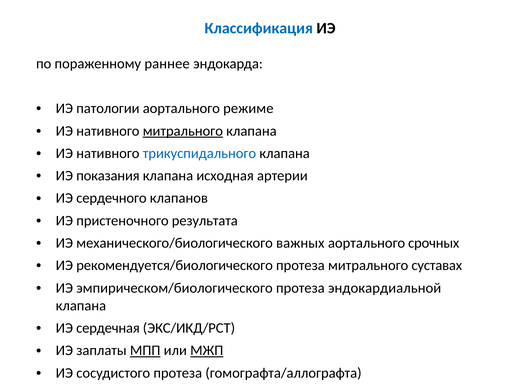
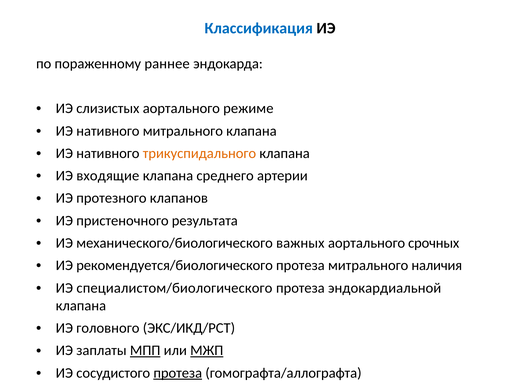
патологии: патологии -> слизистых
митрального at (183, 131) underline: present -> none
трикуспидального colour: blue -> orange
показания: показания -> входящие
исходная: исходная -> среднего
сердечного: сердечного -> протезного
суставах: суставах -> наличия
эмпирическом/биологического: эмпирическом/биологического -> специалистом/биологического
сердечная: сердечная -> головного
протеза at (178, 373) underline: none -> present
